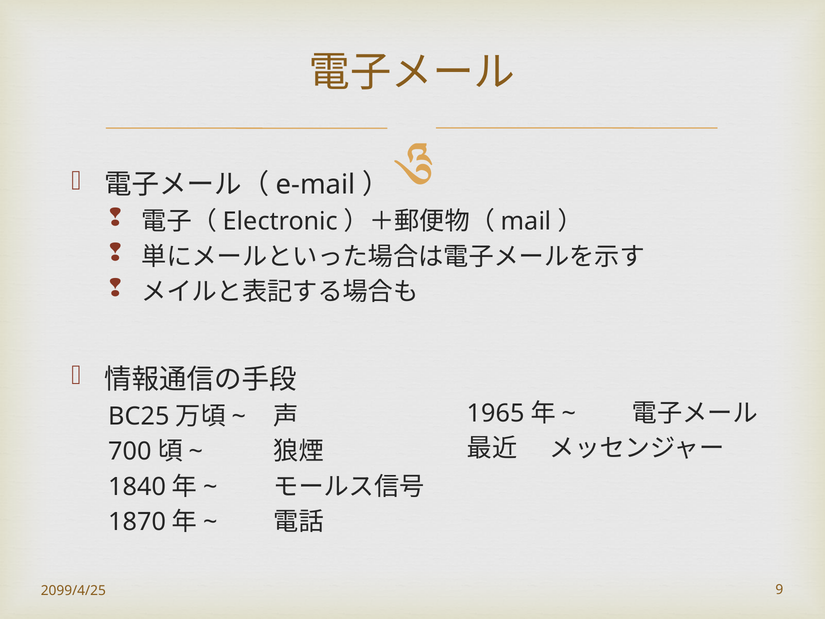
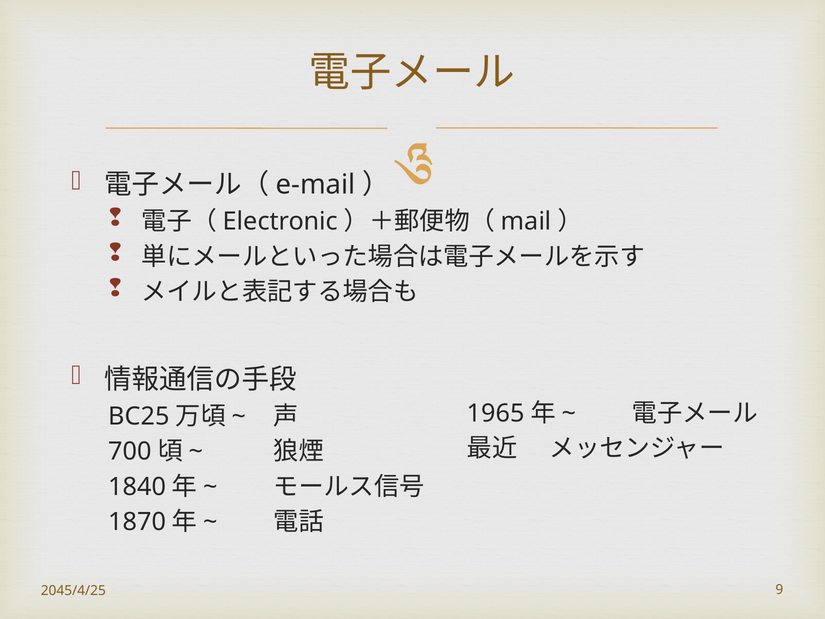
2099/4/25: 2099/4/25 -> 2045/4/25
